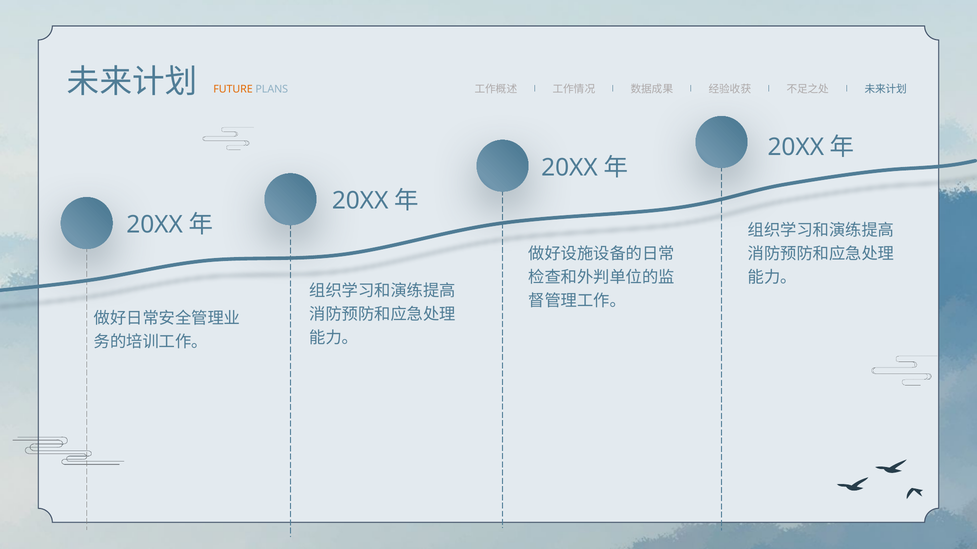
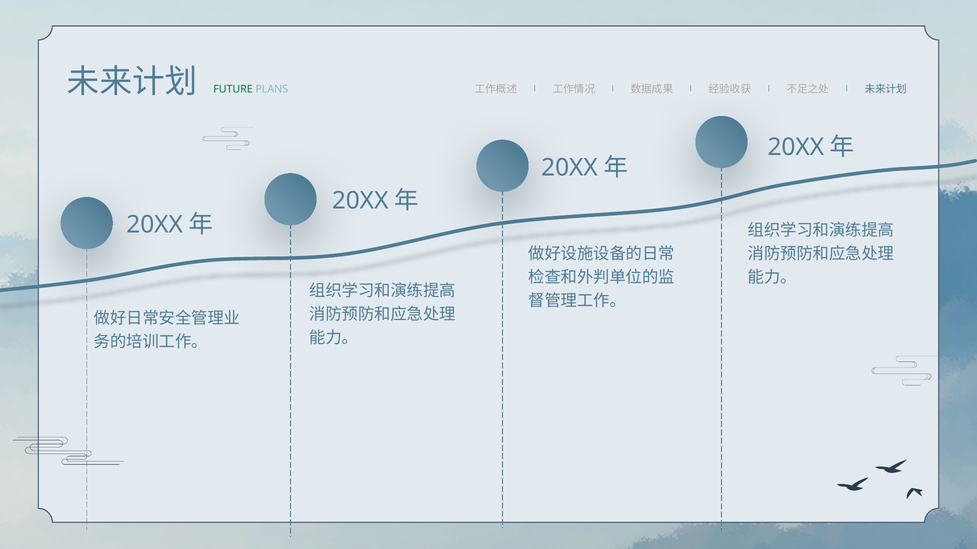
FUTURE colour: orange -> green
